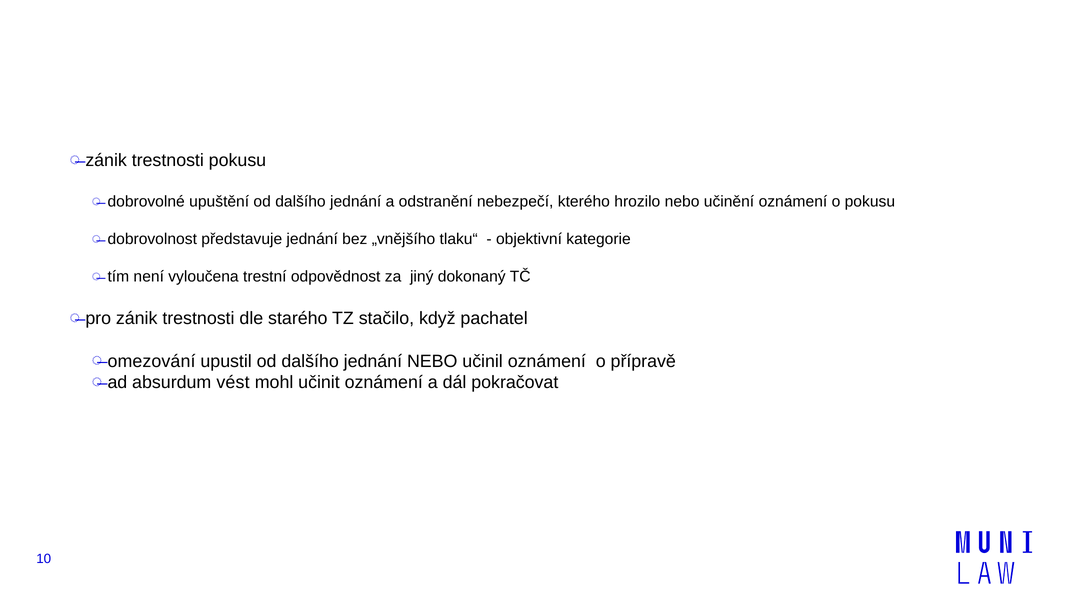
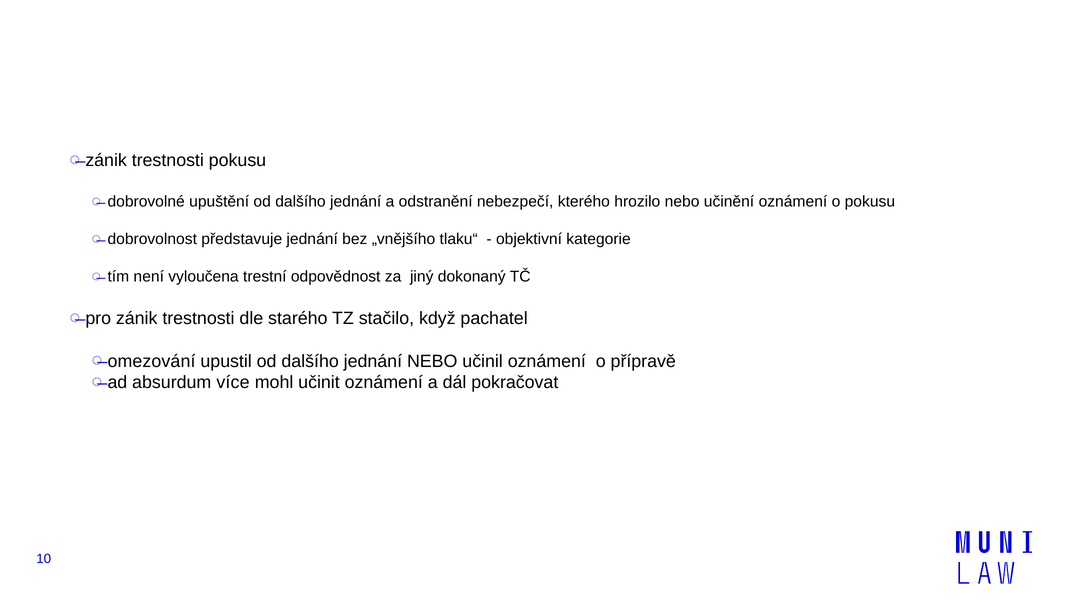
vést: vést -> více
